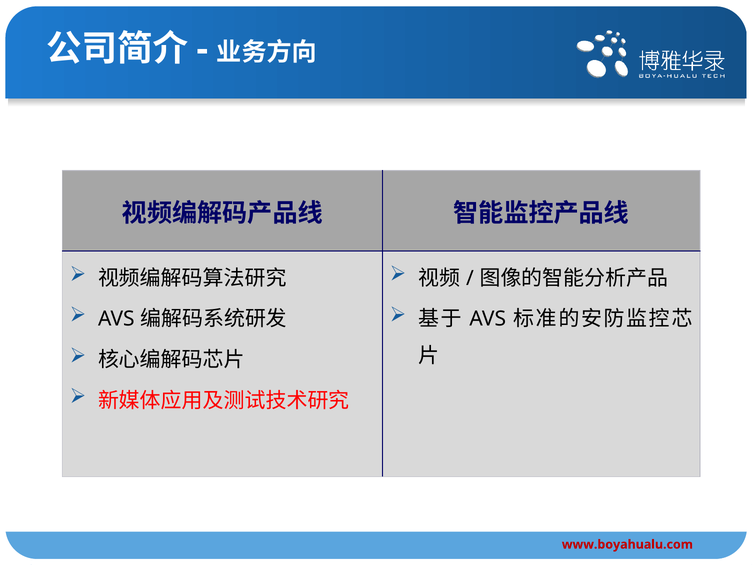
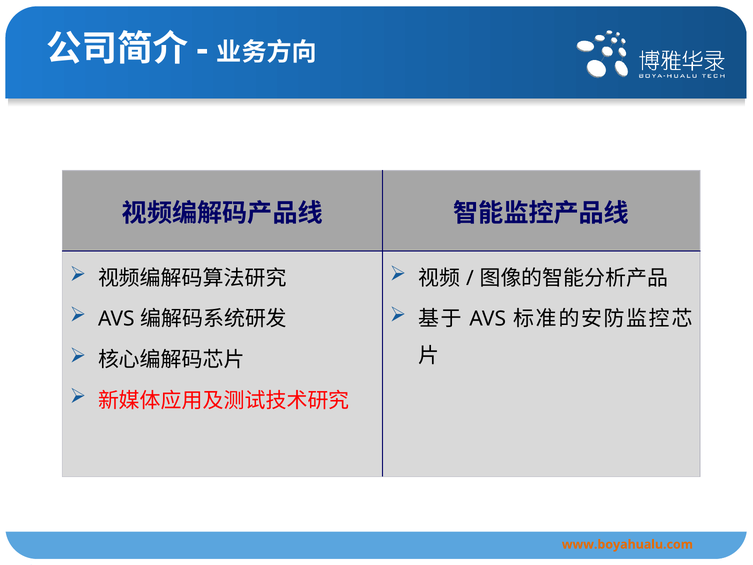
www.boyahualu.com colour: red -> orange
